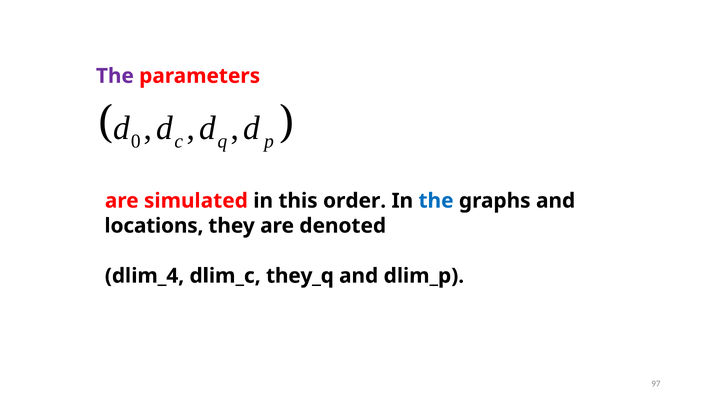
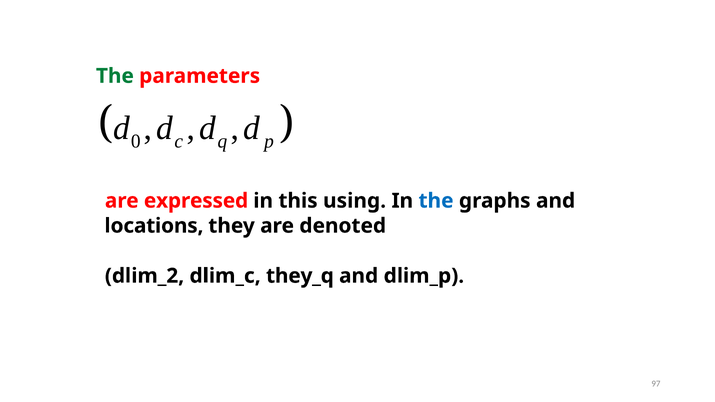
The at (115, 76) colour: purple -> green
simulated: simulated -> expressed
order: order -> using
dlim_4: dlim_4 -> dlim_2
